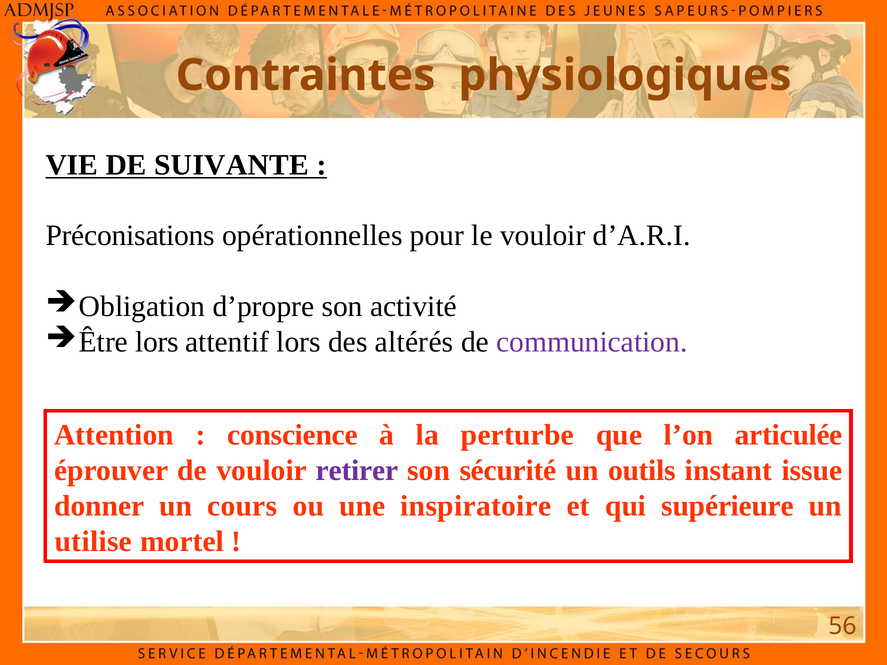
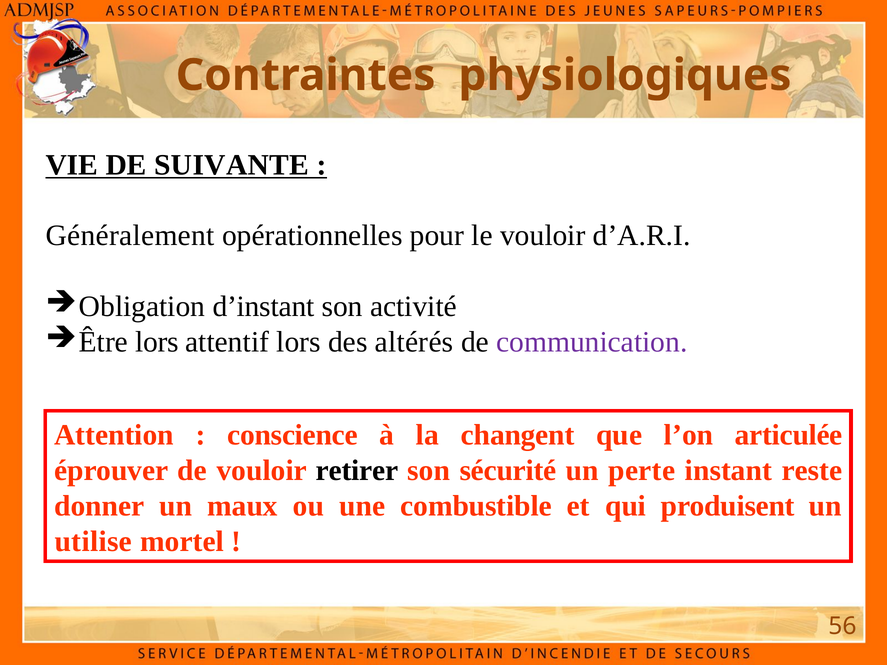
Préconisations: Préconisations -> Généralement
d’propre: d’propre -> d’instant
perturbe: perturbe -> changent
retirer colour: purple -> black
outils: outils -> perte
issue: issue -> reste
cours: cours -> maux
inspiratoire: inspiratoire -> combustible
supérieure: supérieure -> produisent
